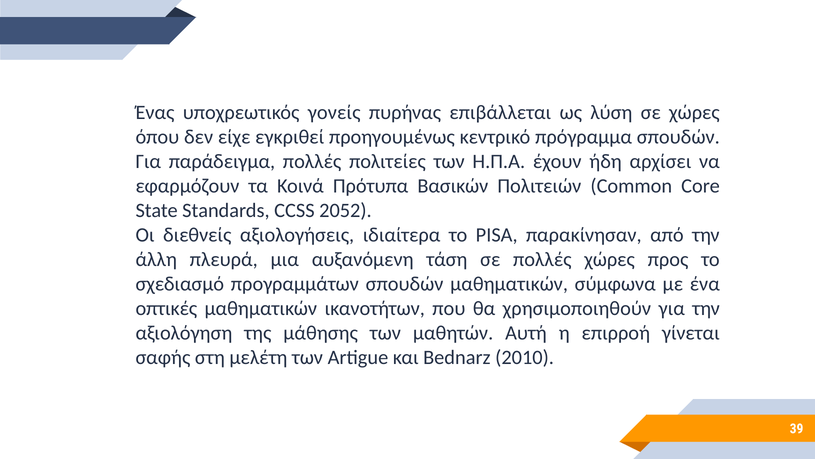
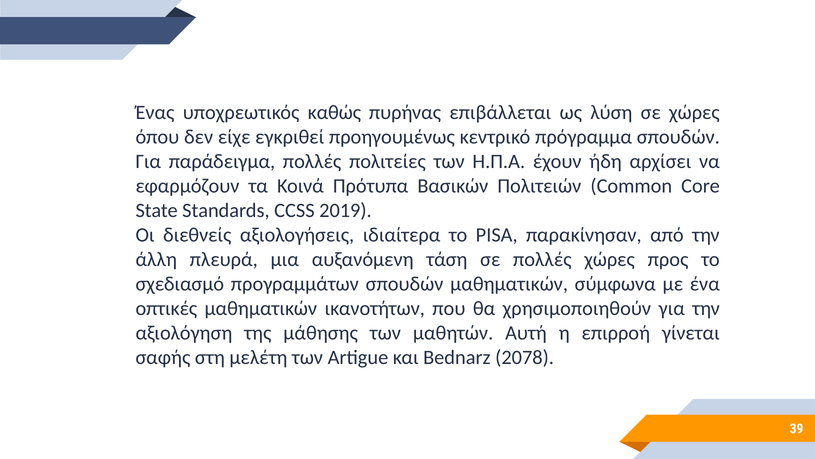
γονείς: γονείς -> καθώς
2052: 2052 -> 2019
2010: 2010 -> 2078
